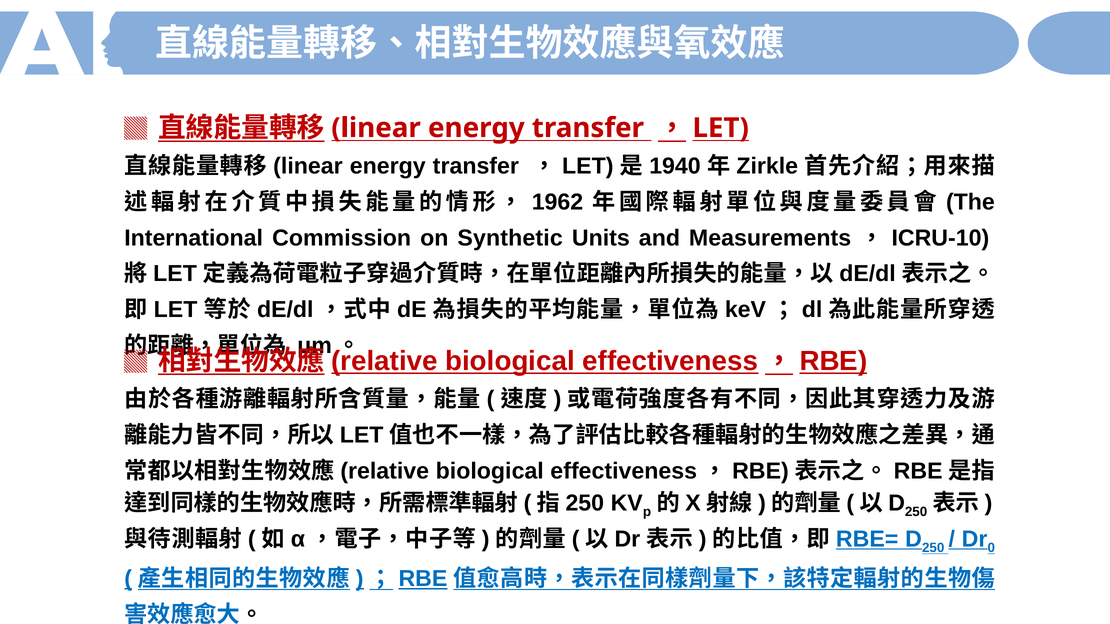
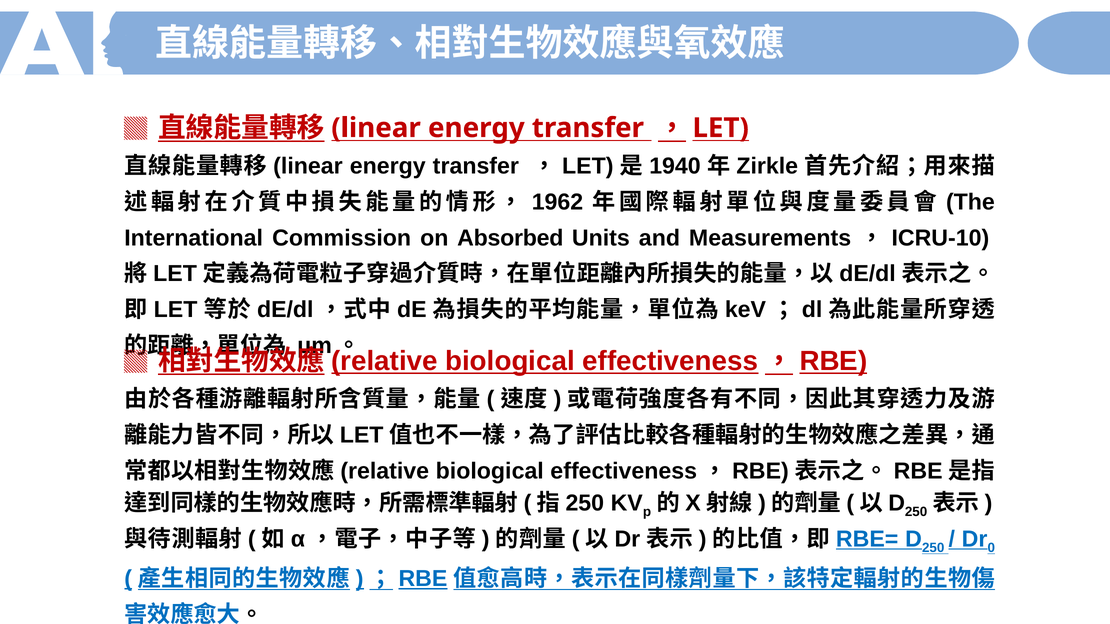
Synthetic: Synthetic -> Absorbed
